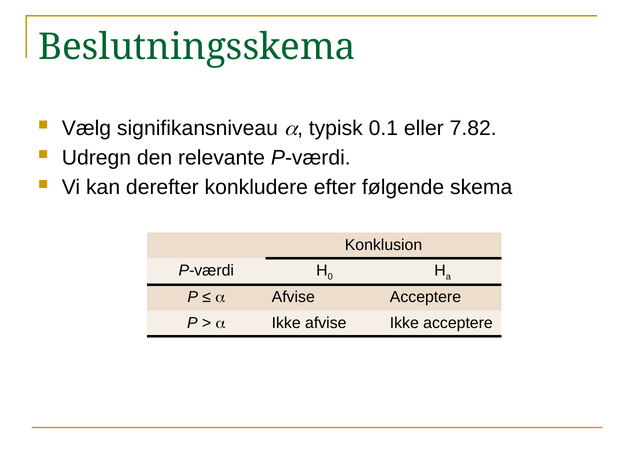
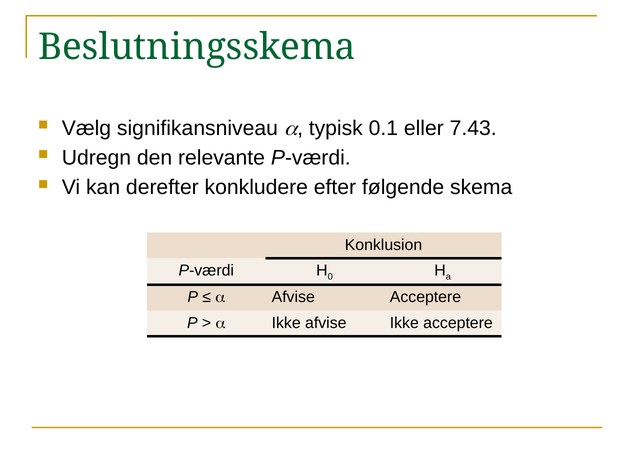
7.82: 7.82 -> 7.43
